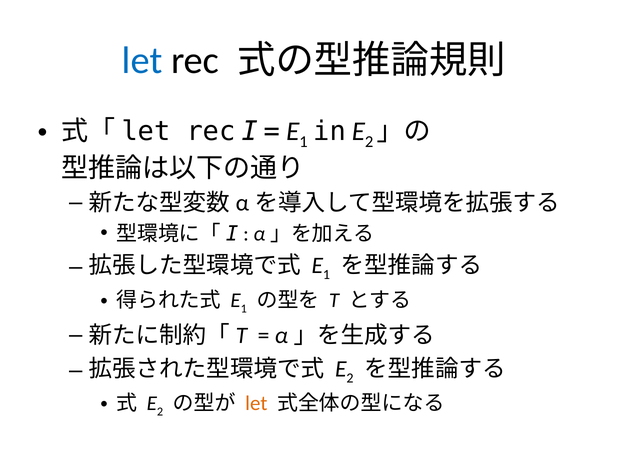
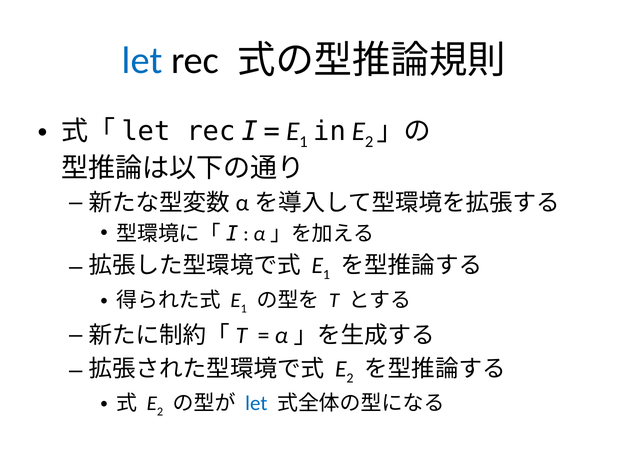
let at (256, 404) colour: orange -> blue
